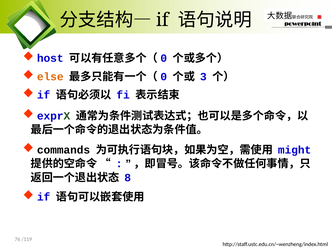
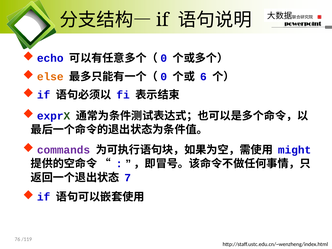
host: host -> echo
3: 3 -> 6
commands colour: black -> purple
8: 8 -> 7
